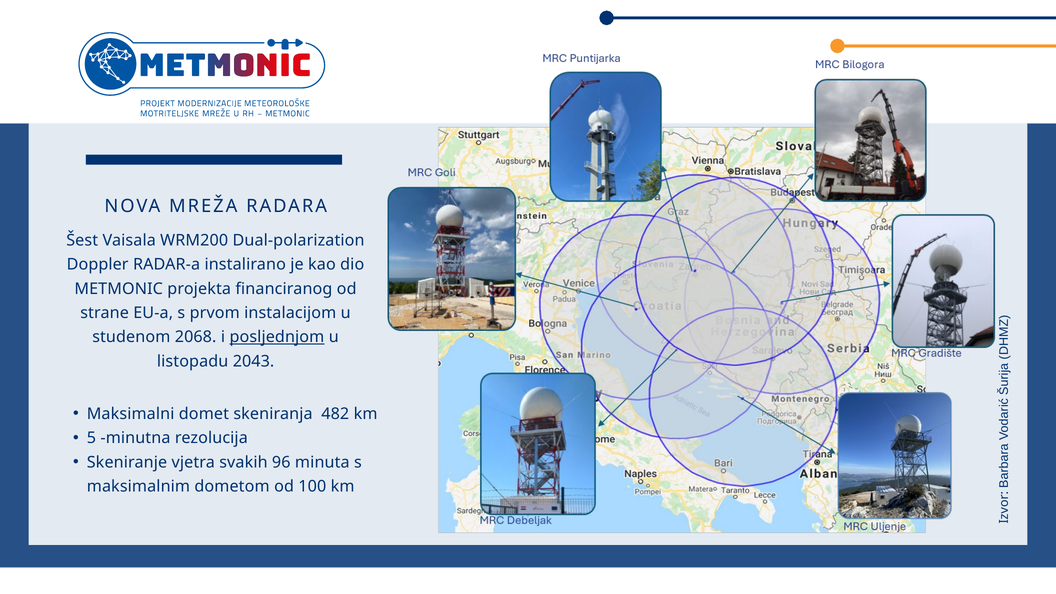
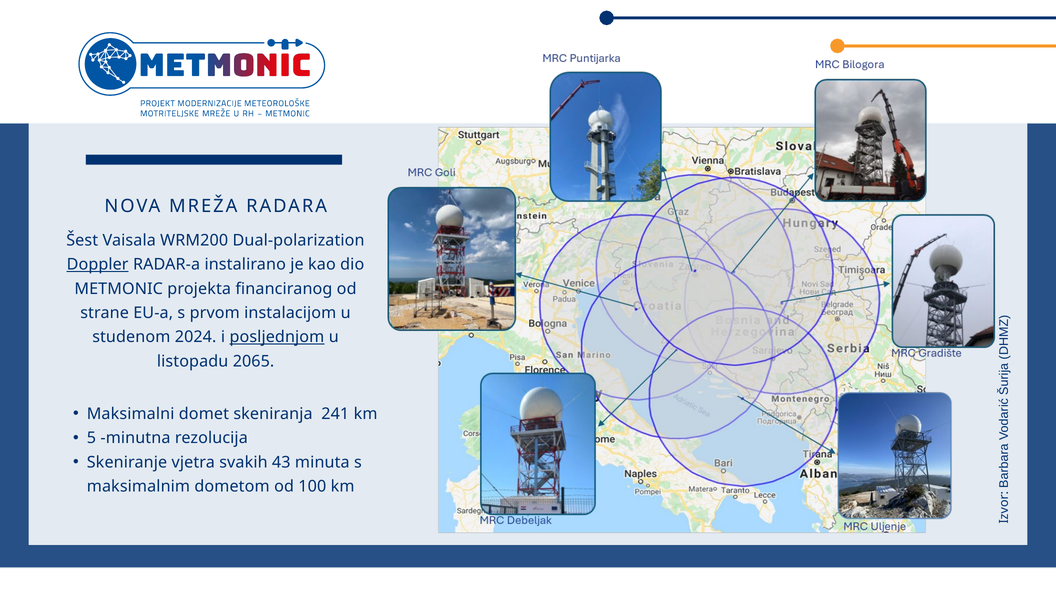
Doppler underline: none -> present
2068: 2068 -> 2024
2043: 2043 -> 2065
482: 482 -> 241
96: 96 -> 43
